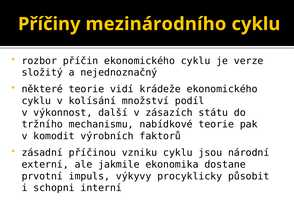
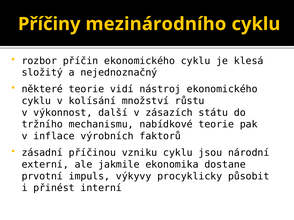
verze: verze -> klesá
krádeže: krádeže -> nástroj
podíl: podíl -> růstu
komodit: komodit -> inflace
schopni: schopni -> přinést
